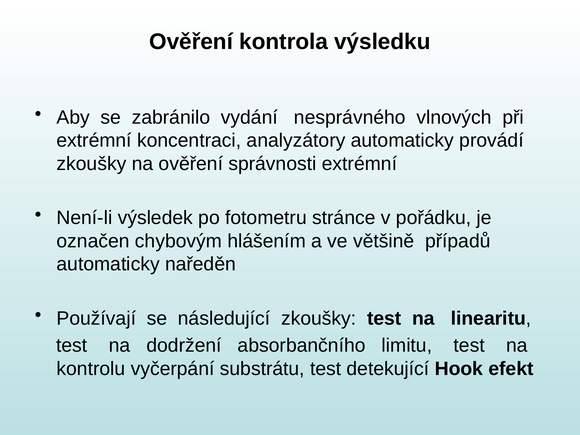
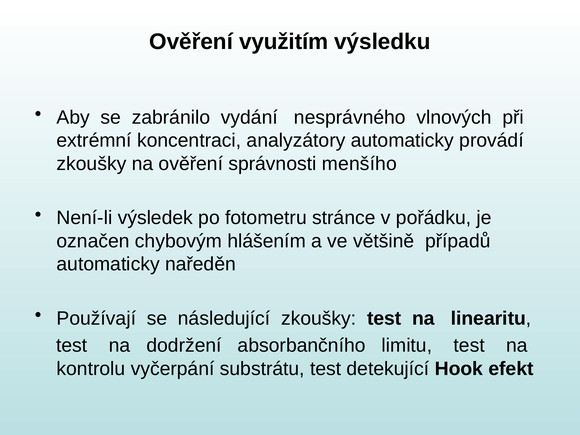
kontrola: kontrola -> využitím
správnosti extrémní: extrémní -> menšího
